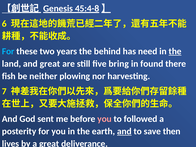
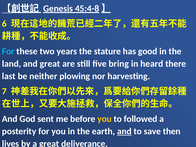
behind: behind -> stature
need: need -> good
the at (175, 51) underline: present -> none
found: found -> heard
fish: fish -> last
you at (105, 119) colour: pink -> yellow
